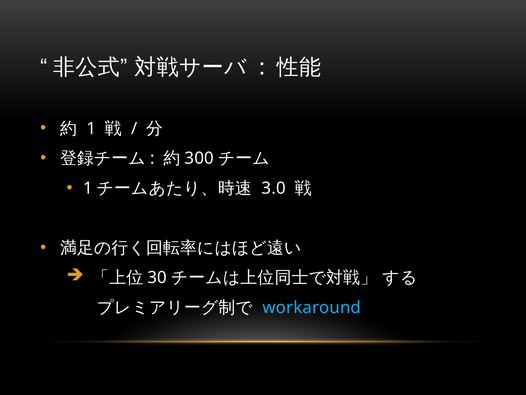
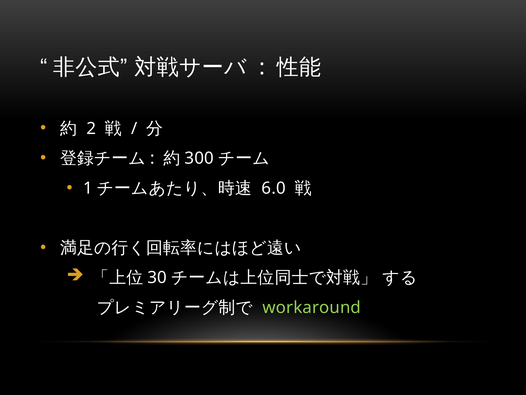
1 at (91, 128): 1 -> 2
3.0: 3.0 -> 6.0
workaround colour: light blue -> light green
